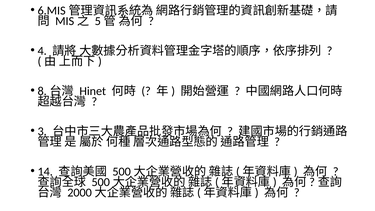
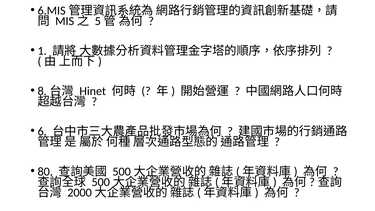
4: 4 -> 1
3: 3 -> 6
14: 14 -> 80
